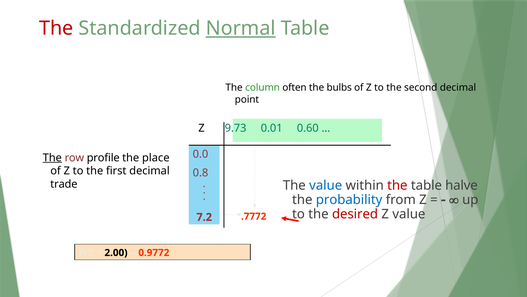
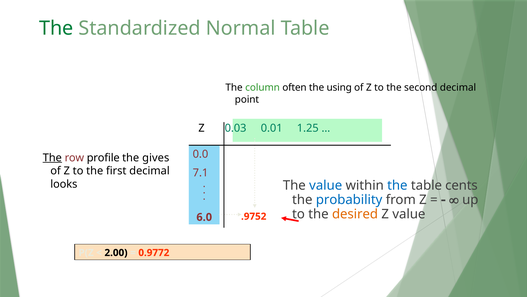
The at (56, 28) colour: red -> green
Normal underline: present -> none
bulbs: bulbs -> using
9.73: 9.73 -> 0.03
0.60: 0.60 -> 1.25
place: place -> gives
0.8: 0.8 -> 7.1
trade: trade -> looks
the at (397, 185) colour: red -> blue
halve: halve -> cents
desired colour: red -> orange
.7772: .7772 -> .9752
7.2: 7.2 -> 6.0
